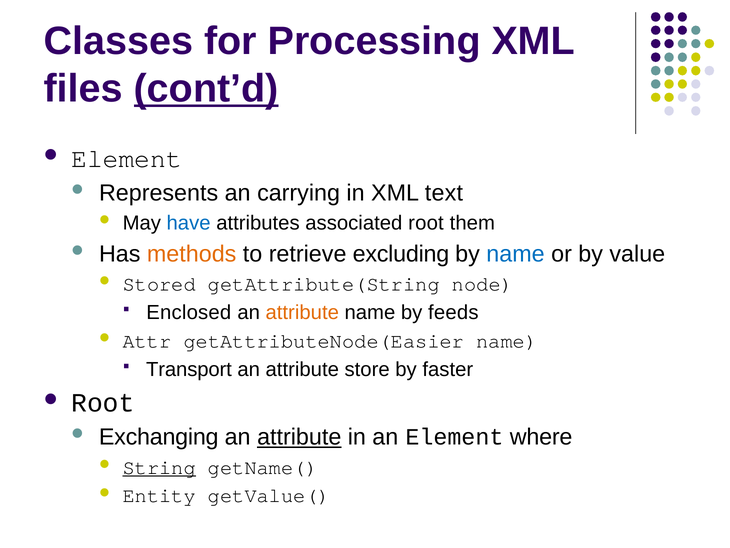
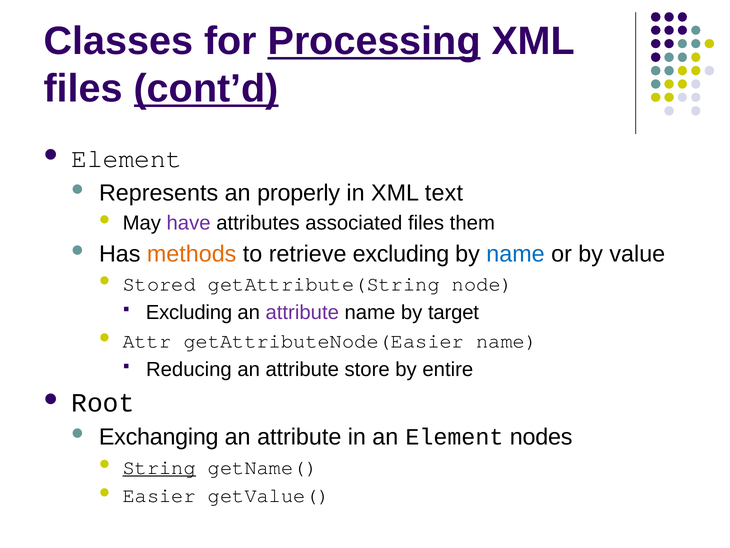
Processing underline: none -> present
carrying: carrying -> properly
have colour: blue -> purple
associated root: root -> files
Enclosed at (189, 312): Enclosed -> Excluding
attribute at (302, 312) colour: orange -> purple
feeds: feeds -> target
Transport: Transport -> Reducing
faster: faster -> entire
attribute at (299, 437) underline: present -> none
where: where -> nodes
Entity: Entity -> Easier
